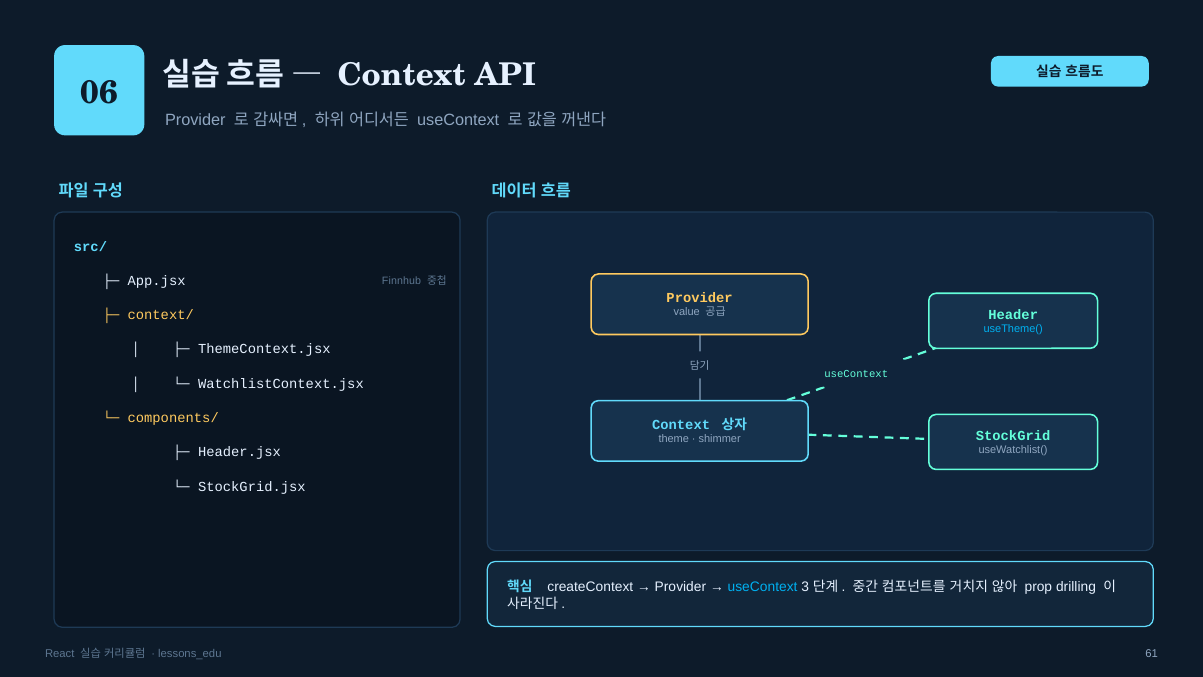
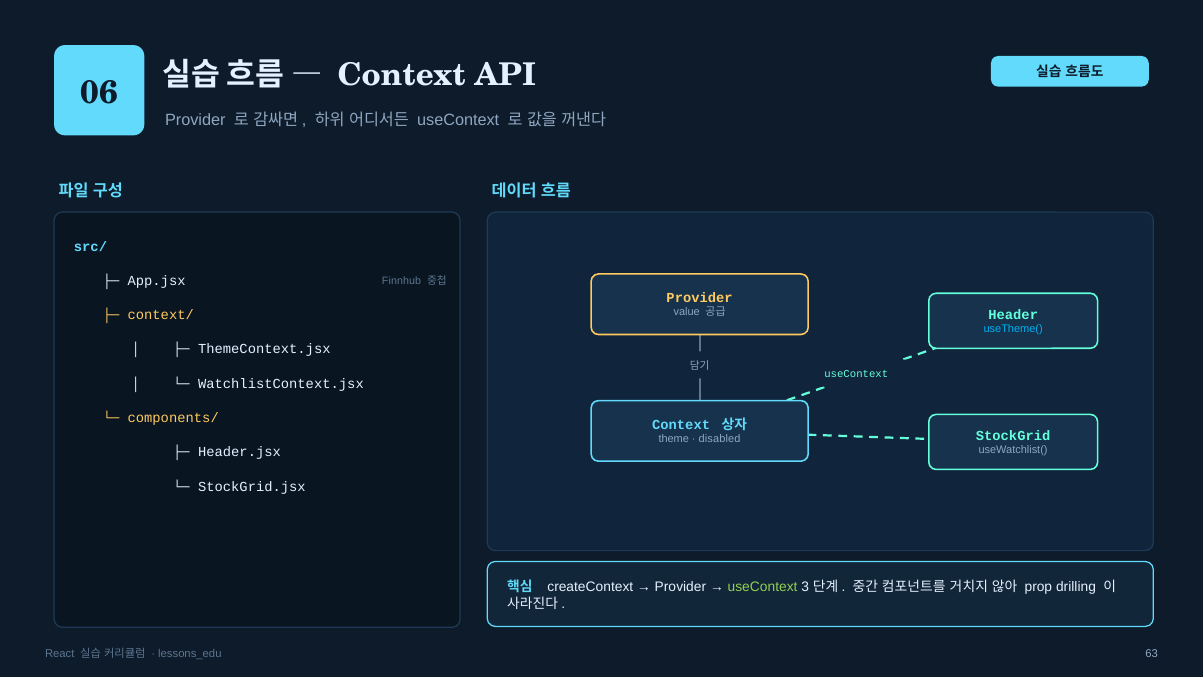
shimmer: shimmer -> disabled
useContext at (763, 586) colour: light blue -> light green
61: 61 -> 63
